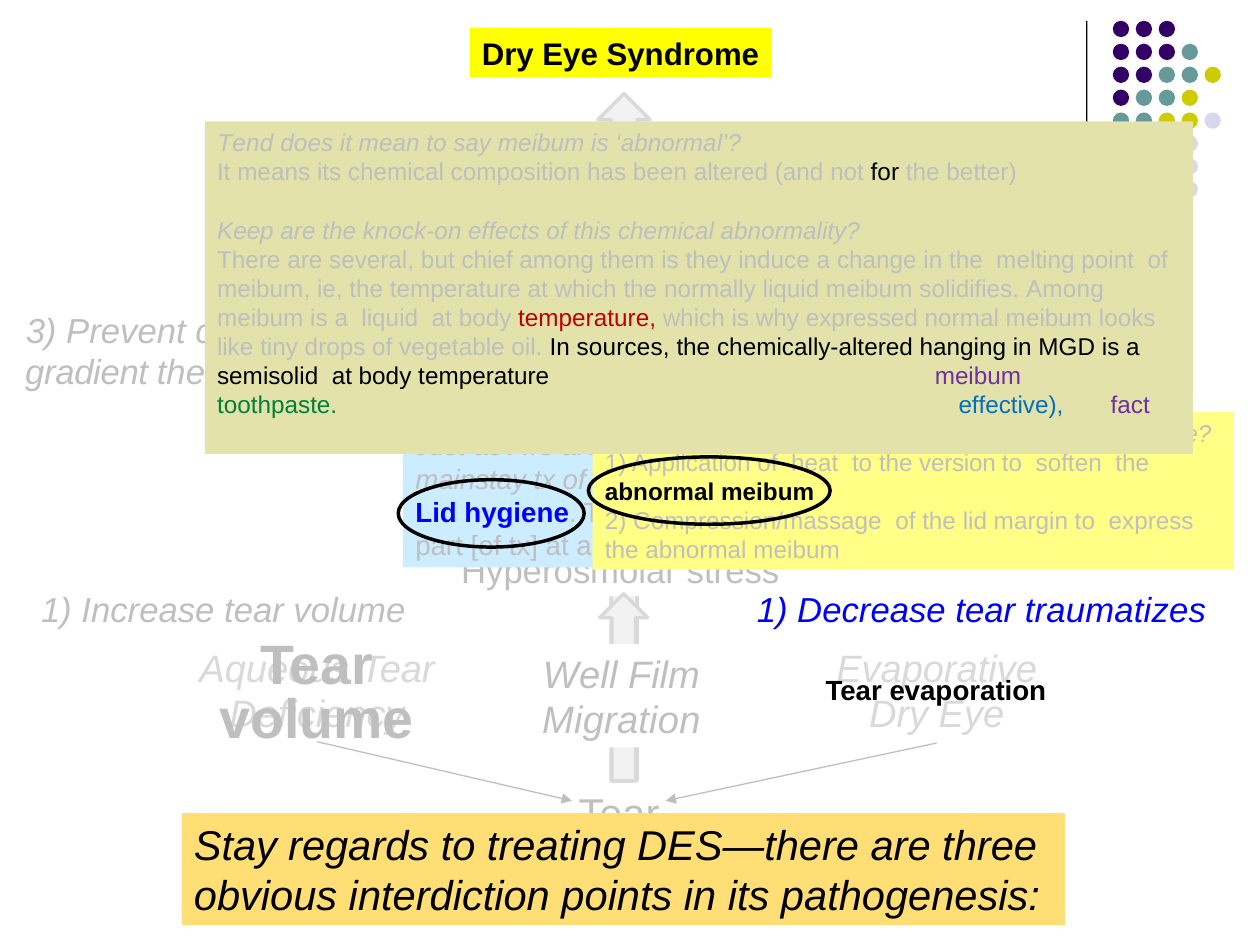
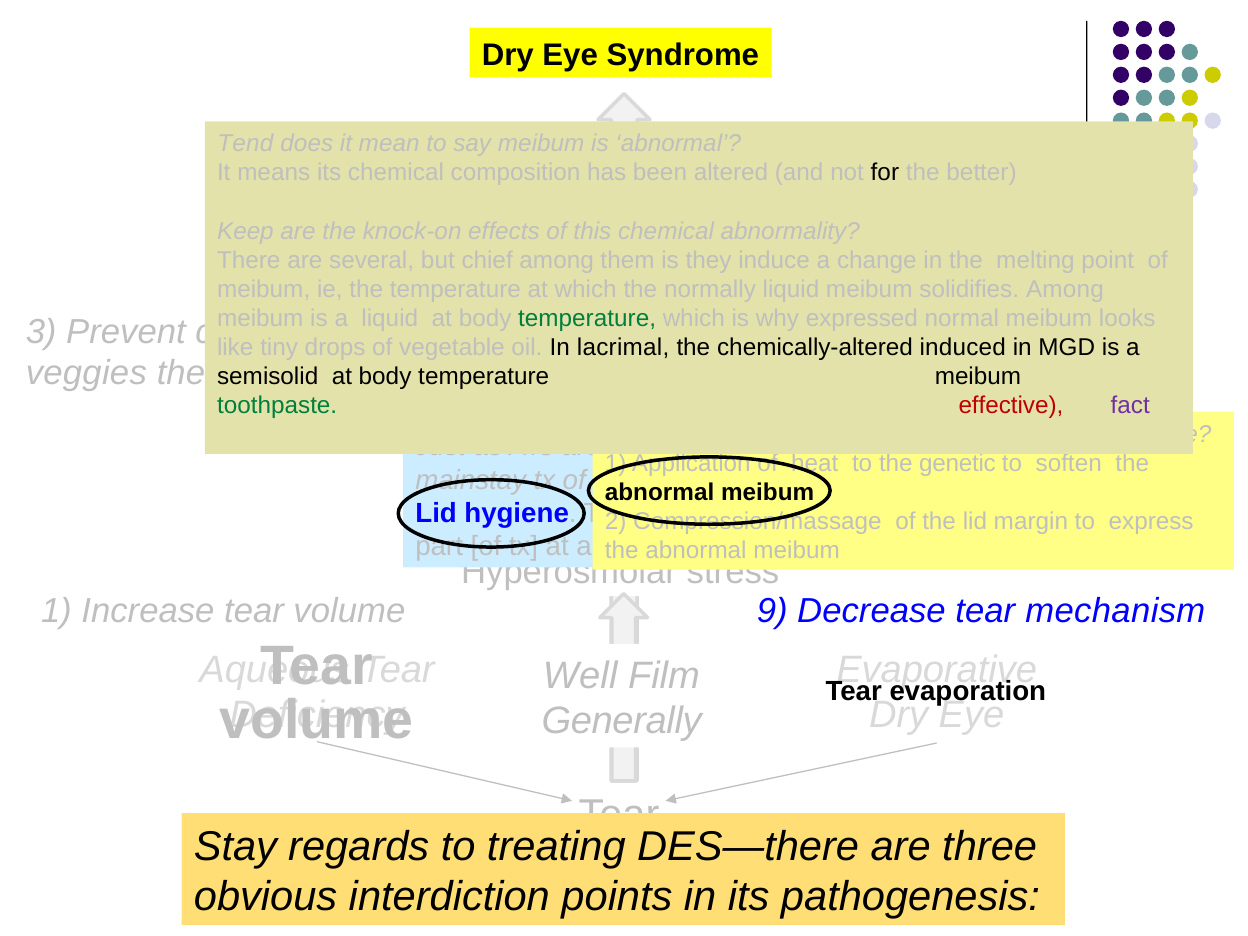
temperature at (587, 318) colour: red -> green
sources: sources -> lacrimal
hanging: hanging -> induced
gradient: gradient -> veggies
meibum at (978, 377) colour: purple -> black
effective colour: blue -> red
version: version -> genetic
volume 1: 1 -> 9
traumatizes: traumatizes -> mechanism
Migration: Migration -> Generally
